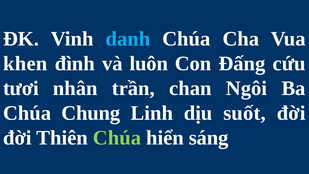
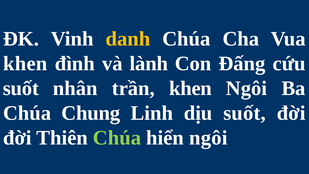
danh colour: light blue -> yellow
luôn: luôn -> lành
tươi at (21, 88): tươi -> suốt
trần chan: chan -> khen
hiển sáng: sáng -> ngôi
